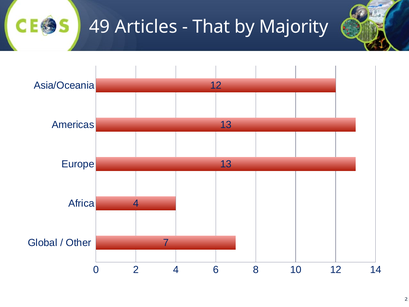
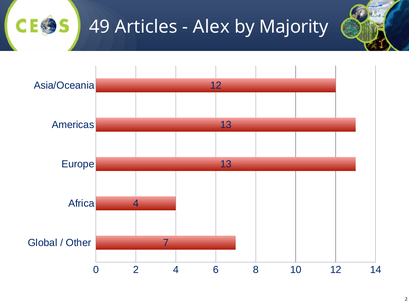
That: That -> Alex
